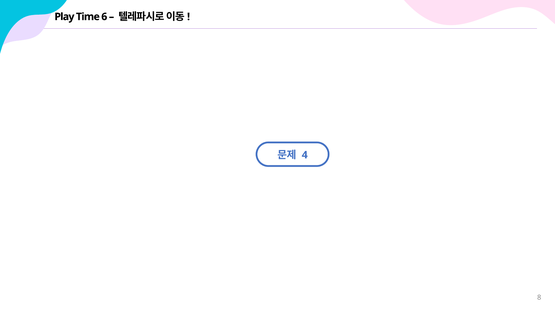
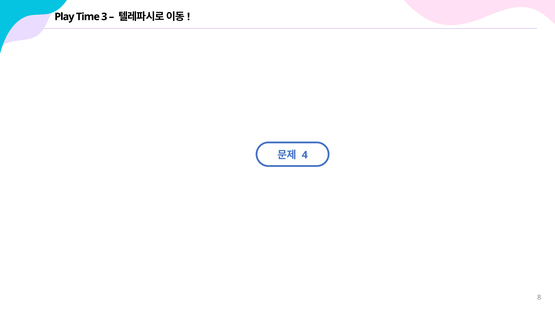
6: 6 -> 3
